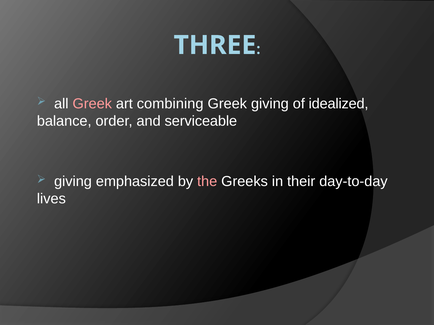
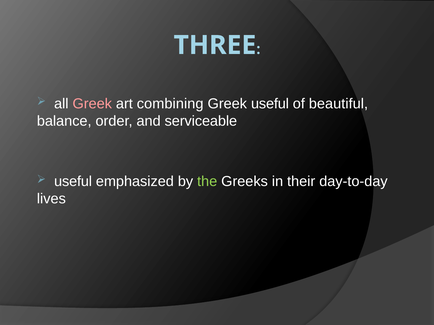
Greek giving: giving -> useful
idealized: idealized -> beautiful
giving at (73, 182): giving -> useful
the colour: pink -> light green
